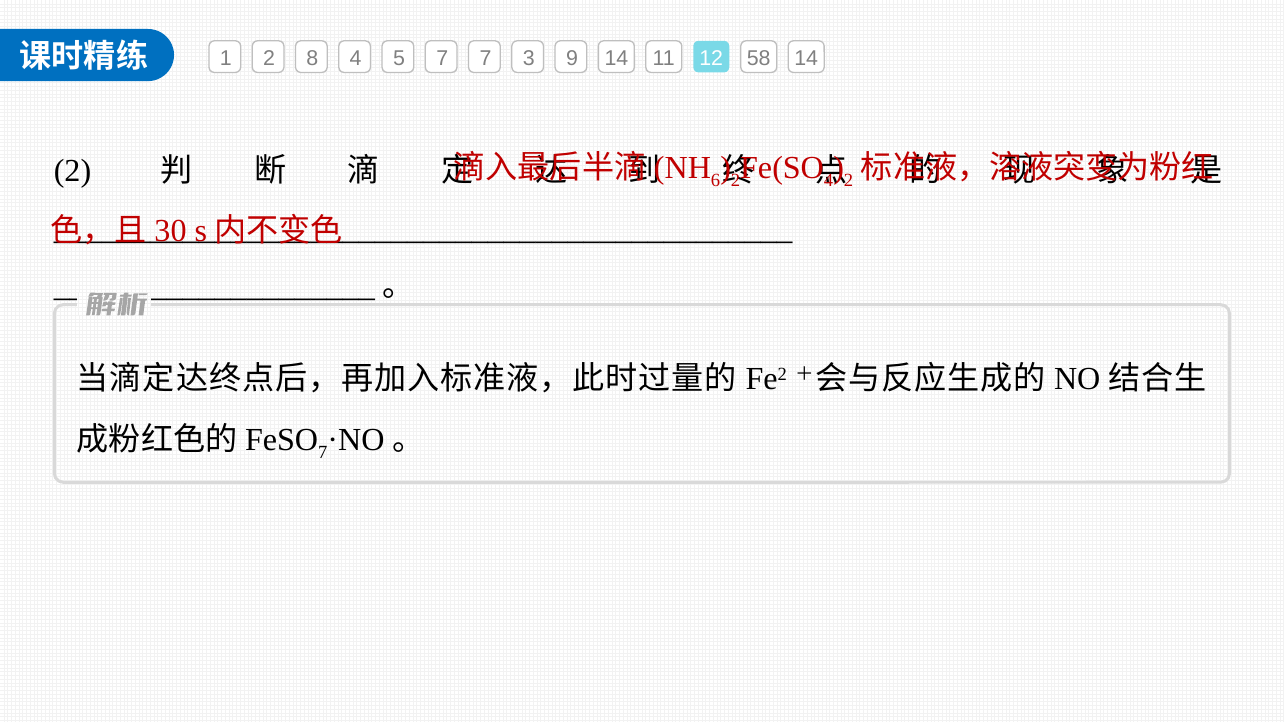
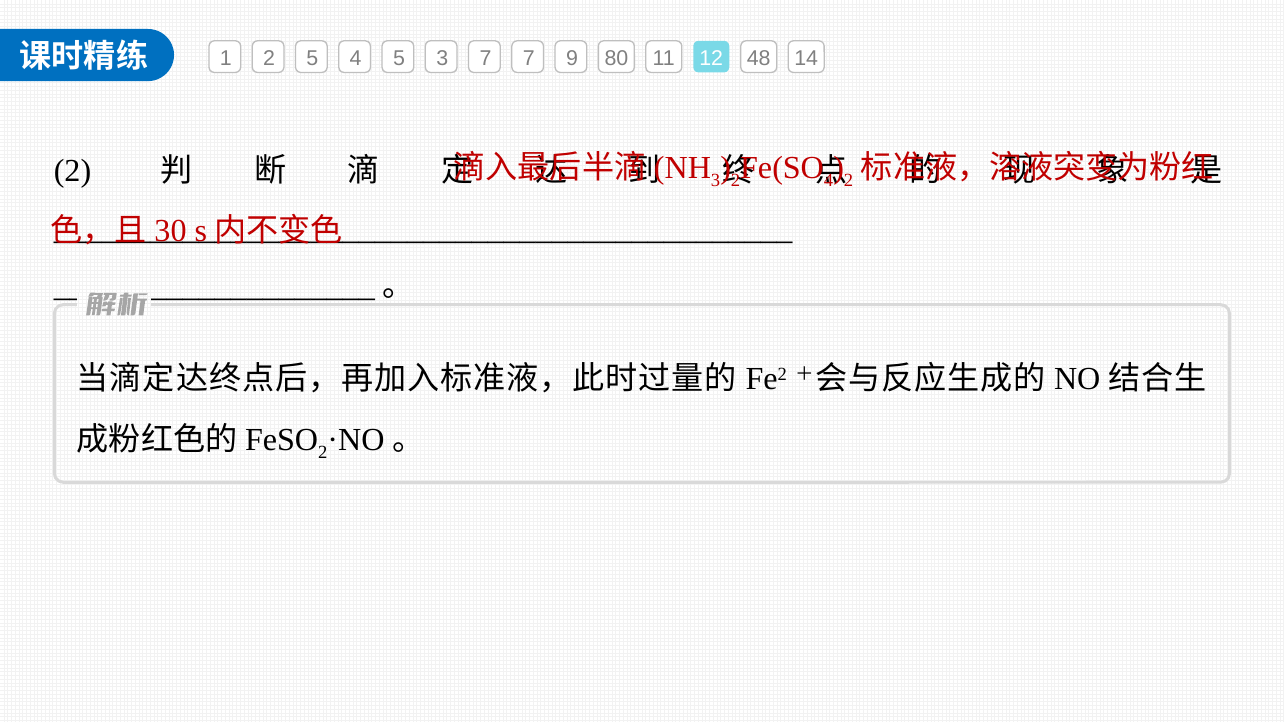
2 8: 8 -> 5
5 7: 7 -> 3
7 3: 3 -> 7
9 14: 14 -> 80
58: 58 -> 48
6 at (716, 180): 6 -> 3
7 at (323, 452): 7 -> 2
